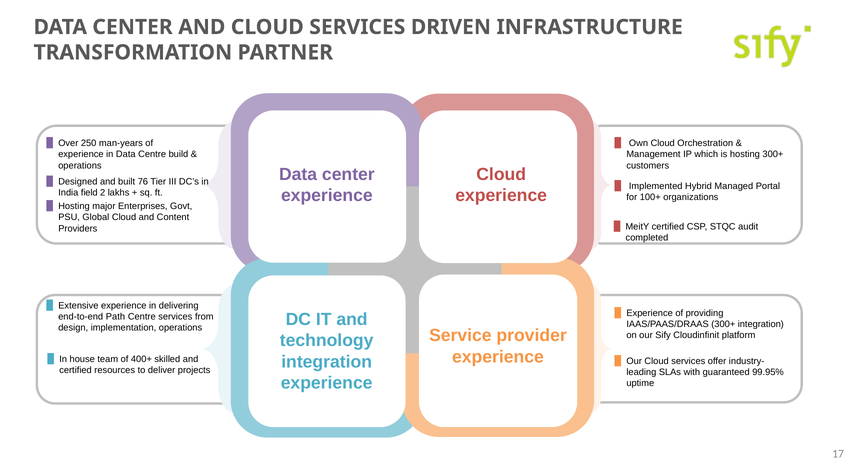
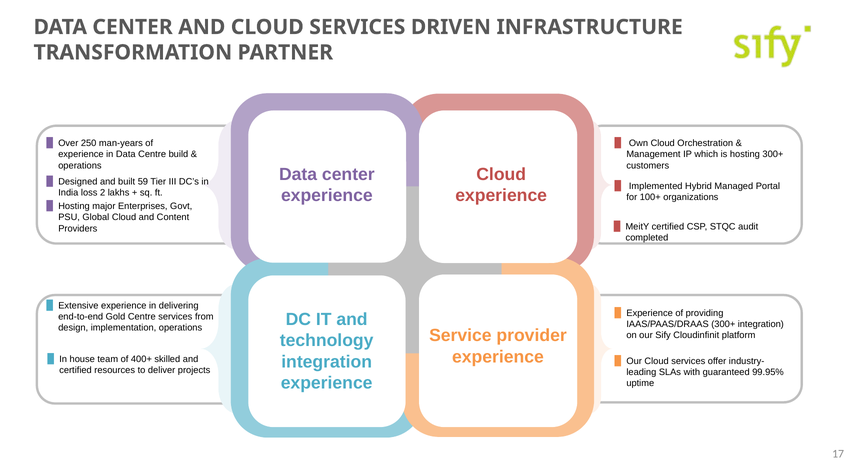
76: 76 -> 59
field: field -> loss
Path: Path -> Gold
